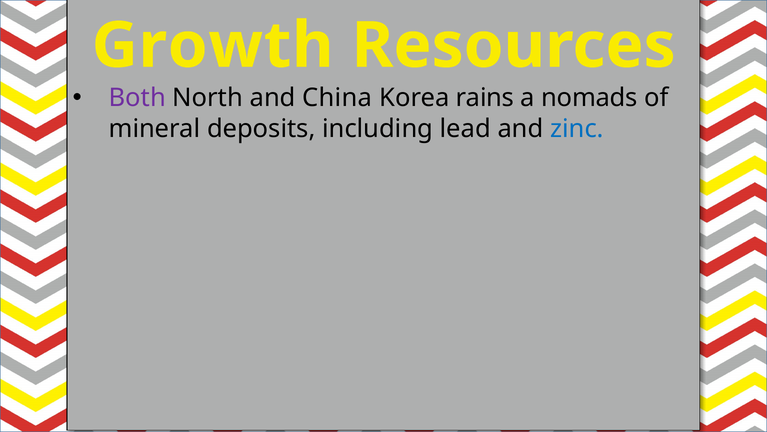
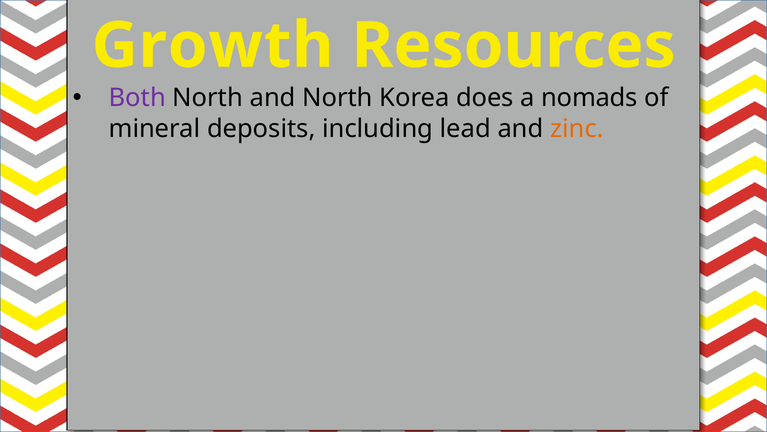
and China: China -> North
rains: rains -> does
zinc colour: blue -> orange
